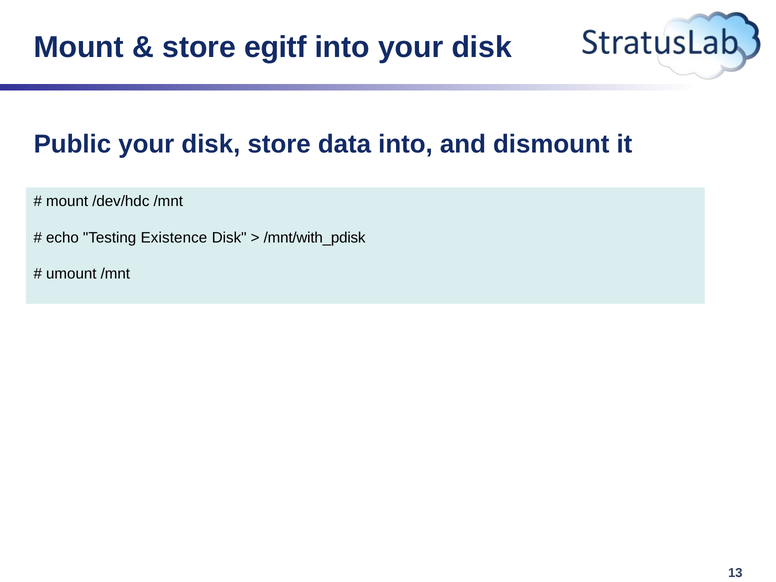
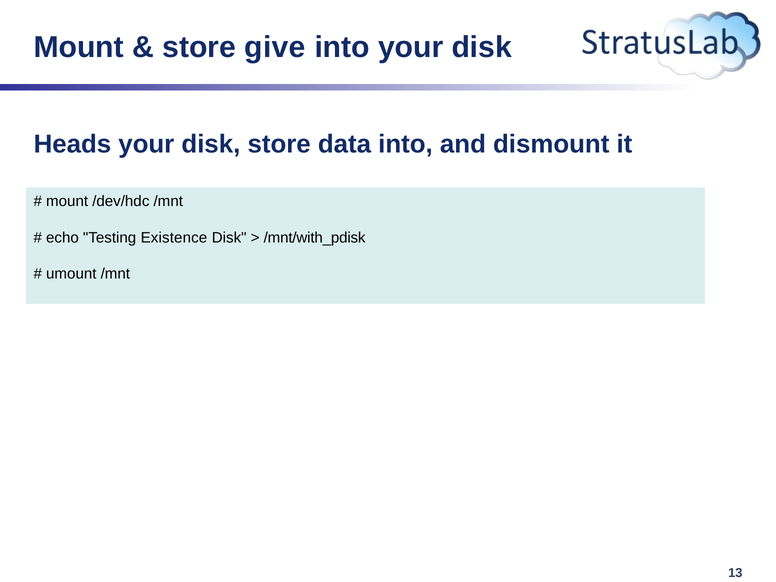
egitf: egitf -> give
Public: Public -> Heads
